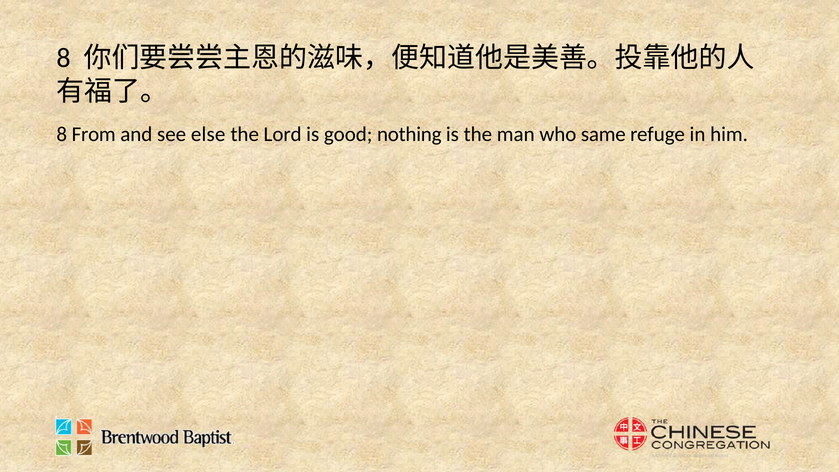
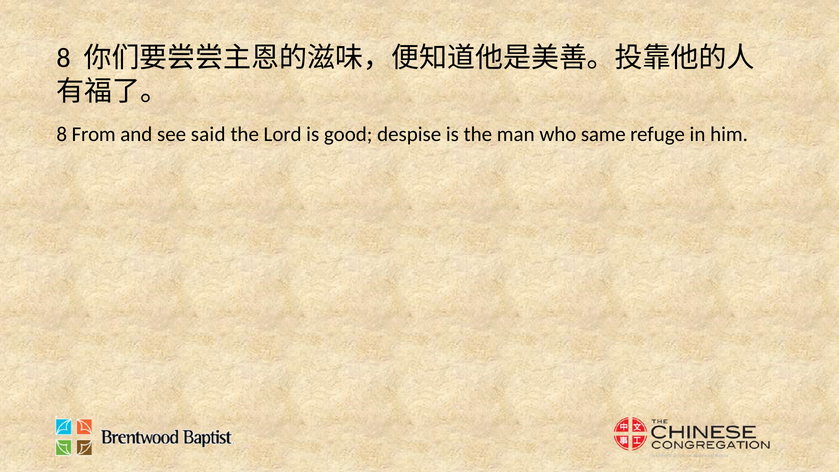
else: else -> said
nothing: nothing -> despise
